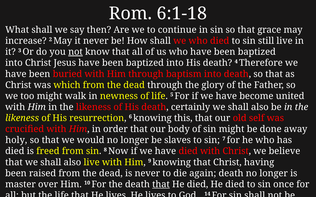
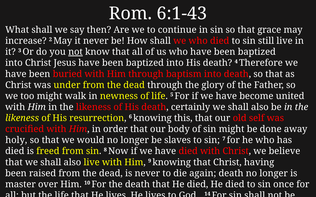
6:1-18: 6:1-18 -> 6:1-43
was which: which -> under
that at (161, 185) underline: present -> none
